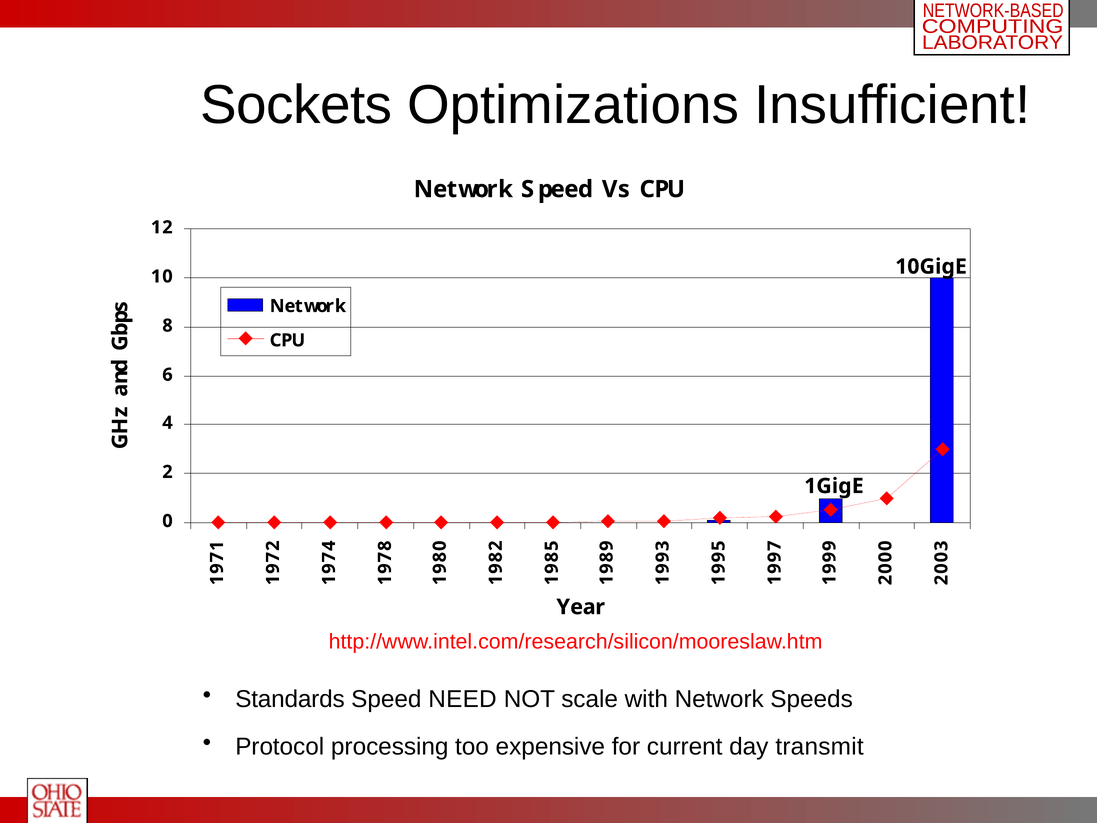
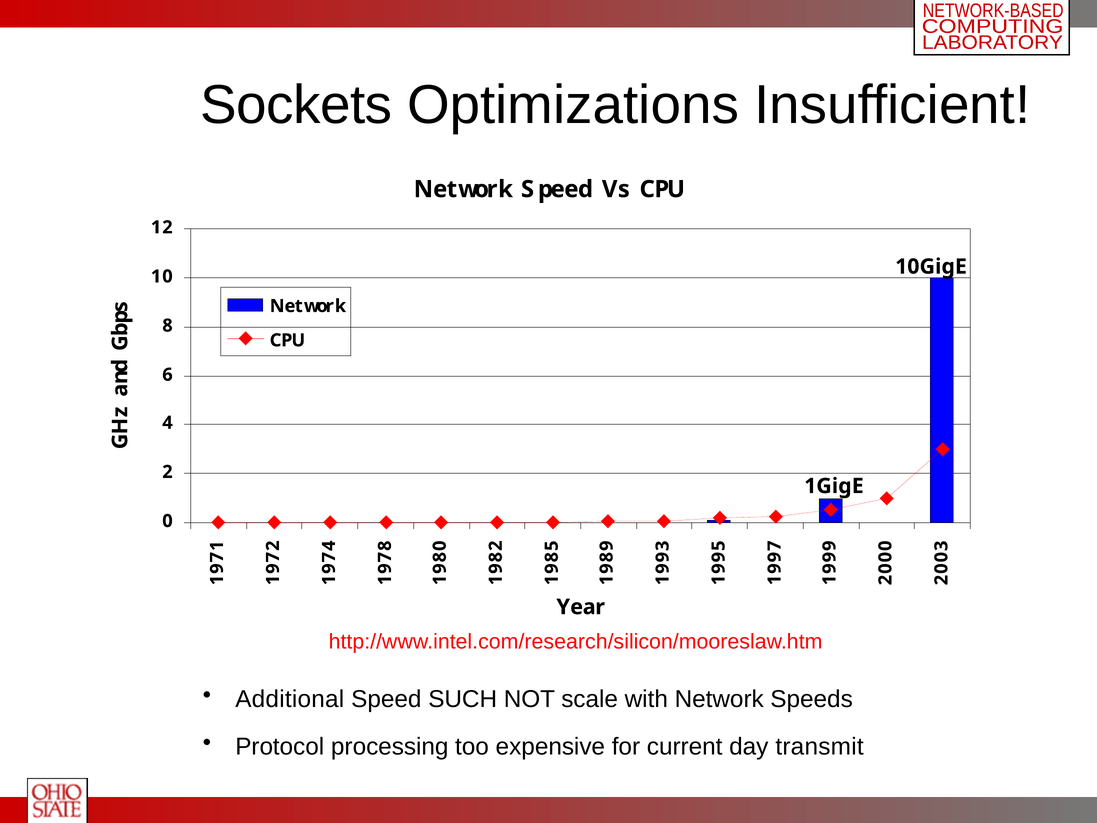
Standards: Standards -> Additional
NEED: NEED -> SUCH
